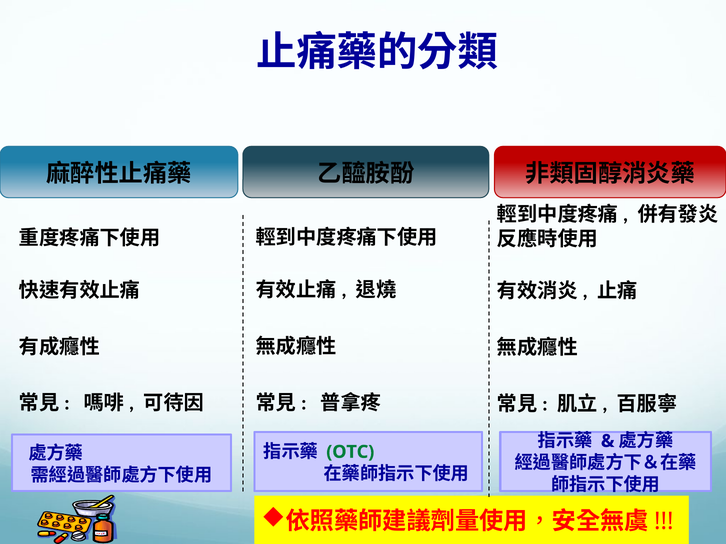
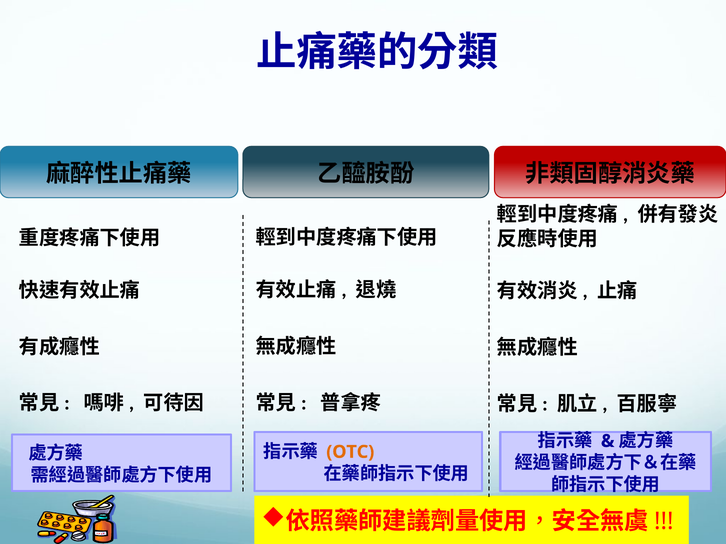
OTC colour: green -> orange
